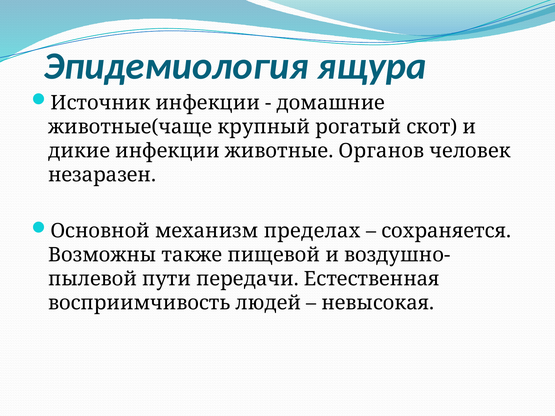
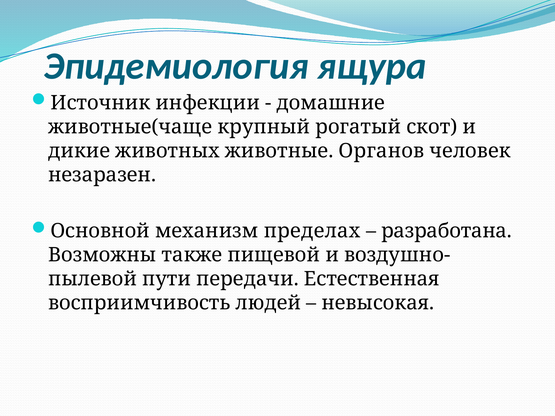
дикие инфекции: инфекции -> животных
сохраняется: сохраняется -> разработана
